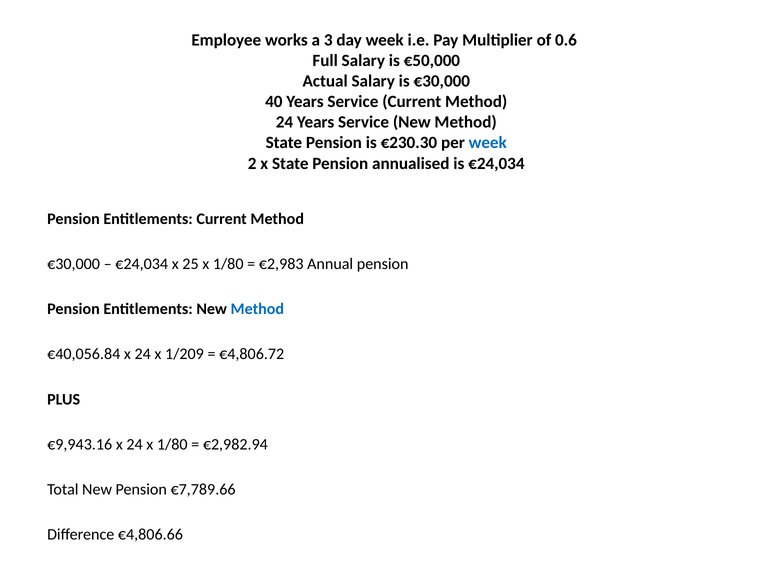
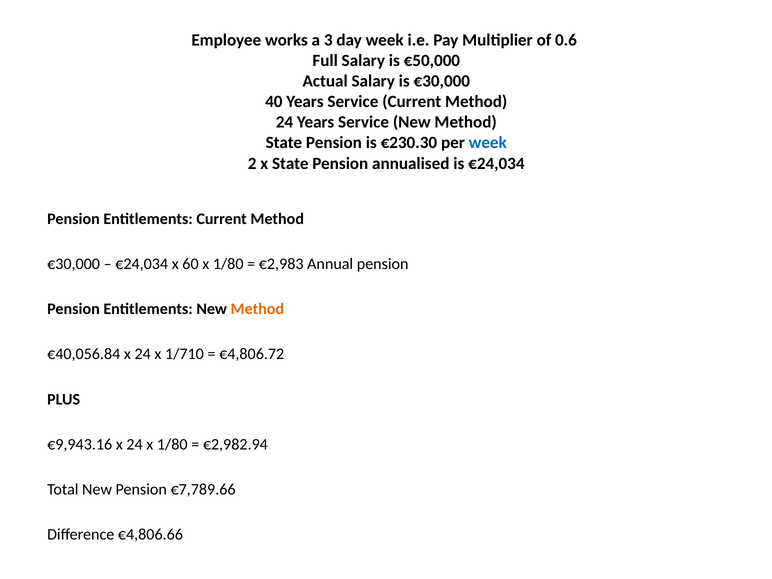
25: 25 -> 60
Method at (257, 309) colour: blue -> orange
1/209: 1/209 -> 1/710
